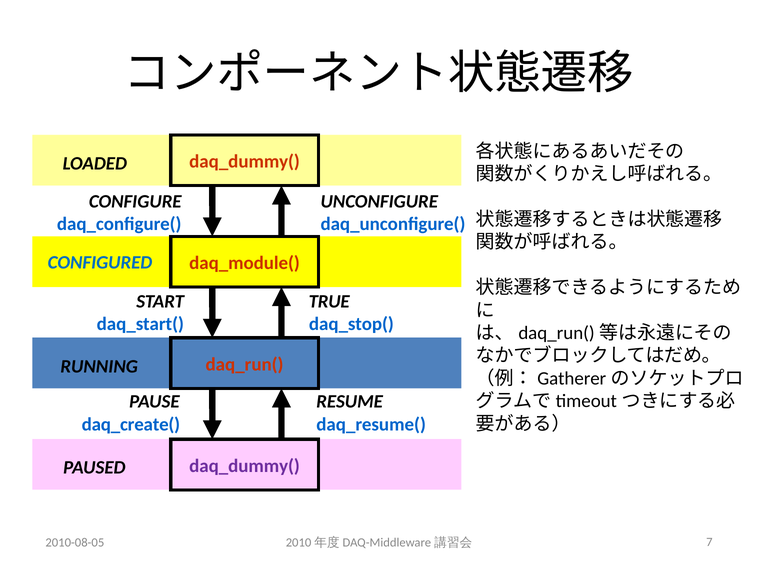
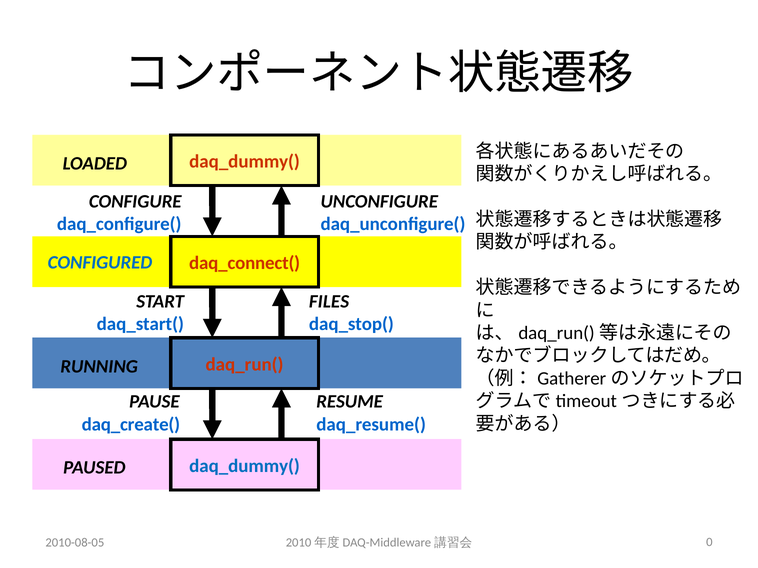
daq_module(: daq_module( -> daq_connect(
TRUE: TRUE -> FILES
daq_dummy( at (245, 466) colour: purple -> blue
7: 7 -> 0
